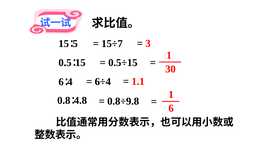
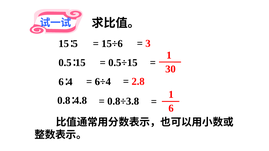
15÷7: 15÷7 -> 15÷6
1.1: 1.1 -> 2.8
0.8÷9.8: 0.8÷9.8 -> 0.8÷3.8
